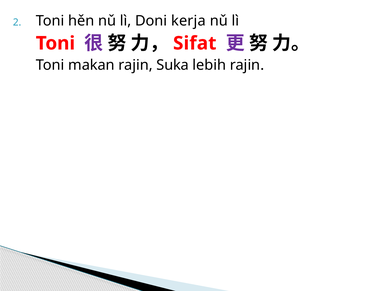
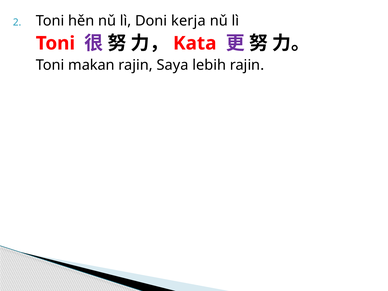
Sifat: Sifat -> Kata
Suka: Suka -> Saya
